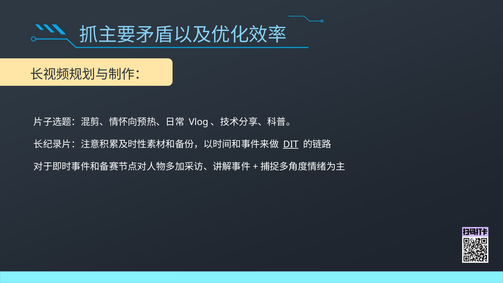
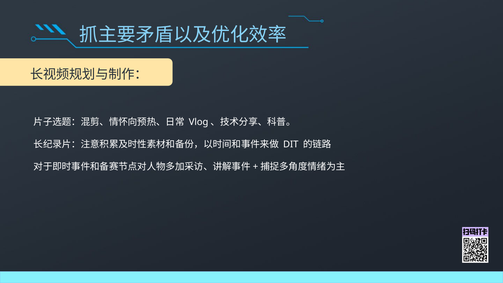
DIT underline: present -> none
